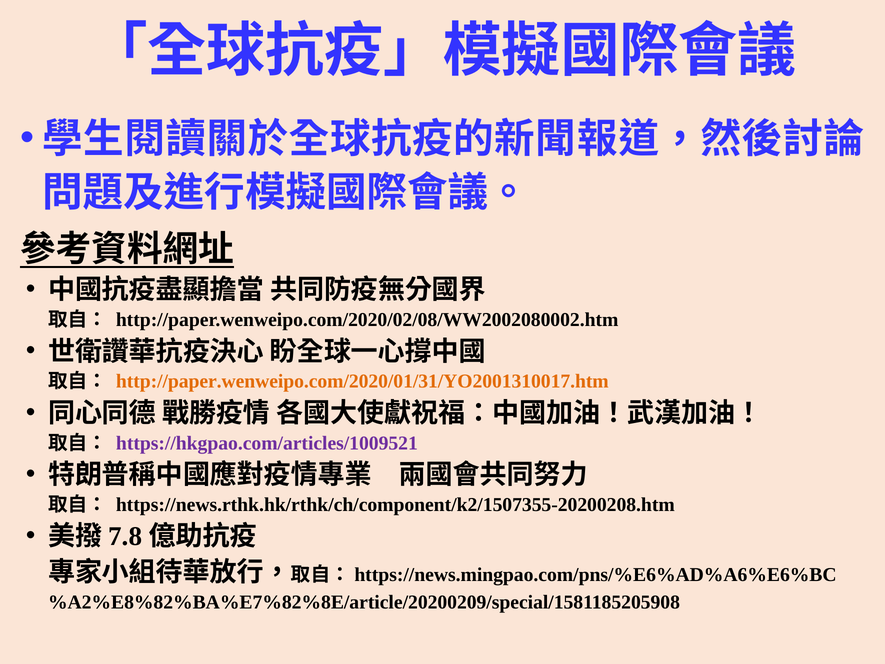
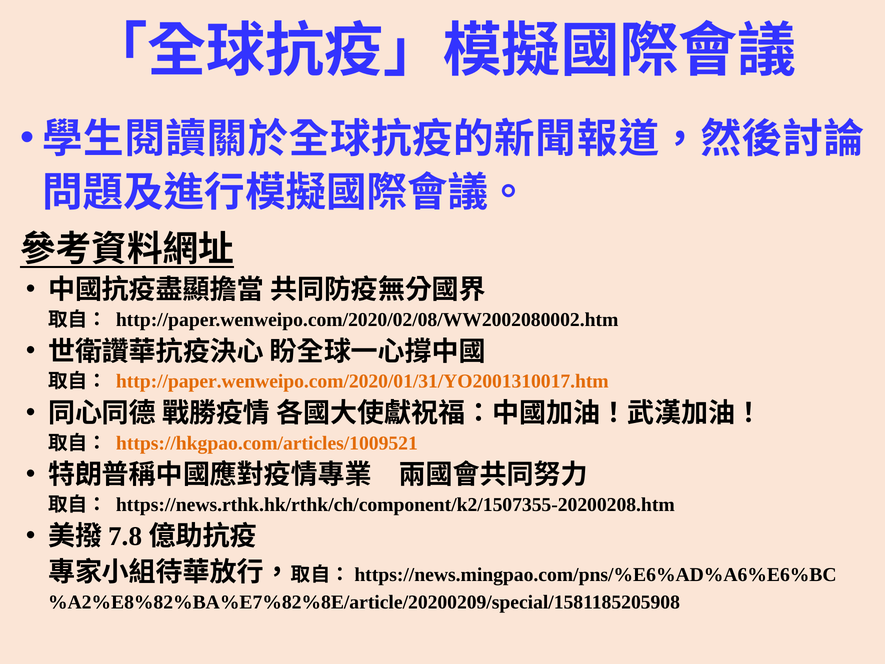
https://hkgpao.com/articles/1009521 colour: purple -> orange
